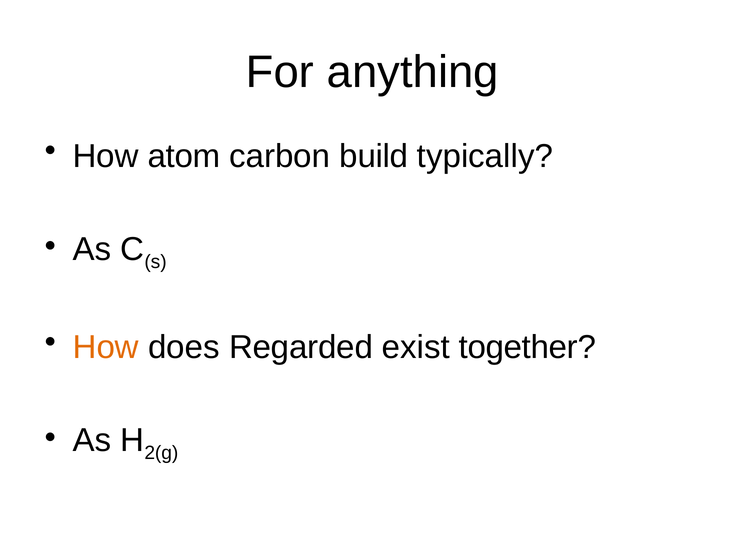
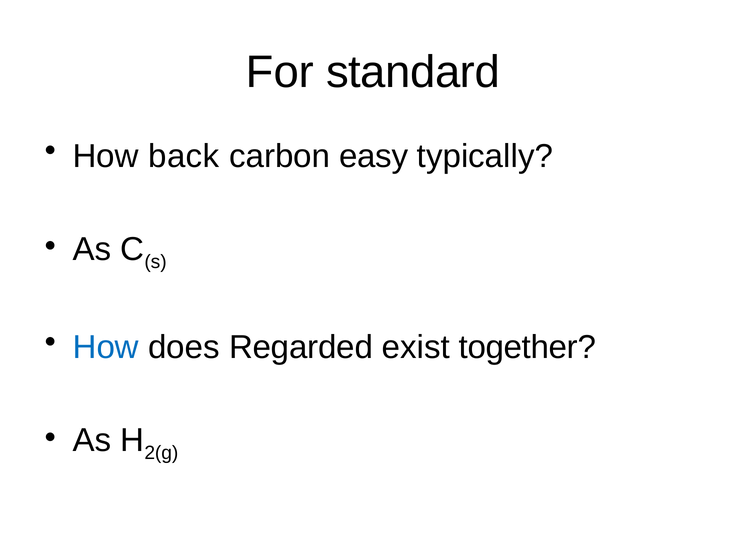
anything: anything -> standard
atom: atom -> back
build: build -> easy
How at (106, 347) colour: orange -> blue
